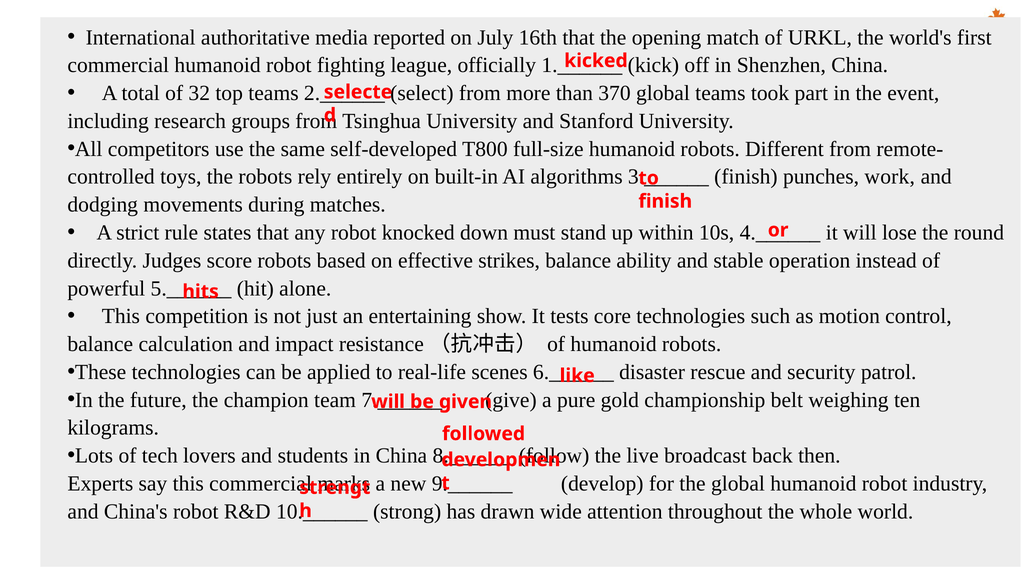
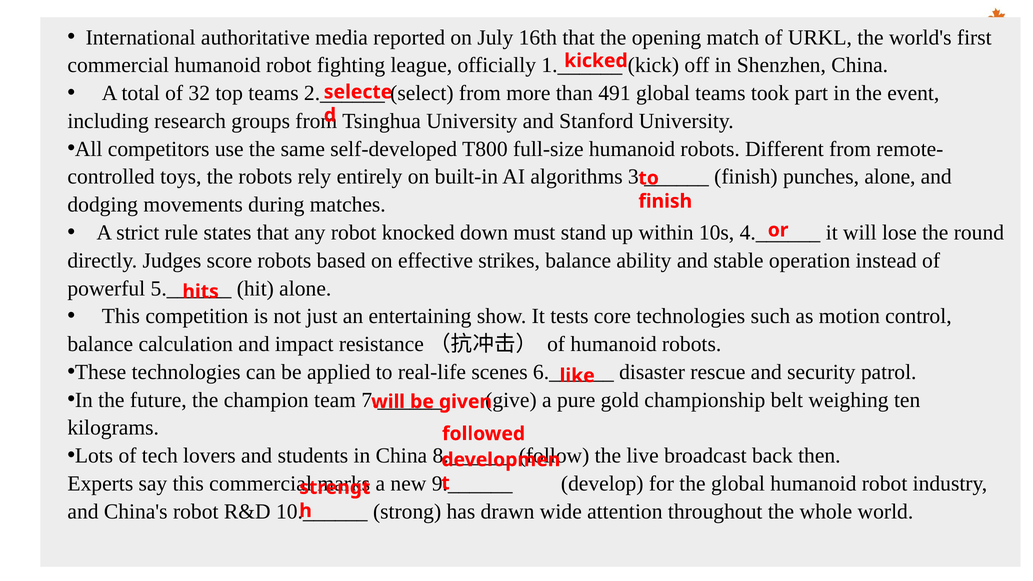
370: 370 -> 491
punches work: work -> alone
